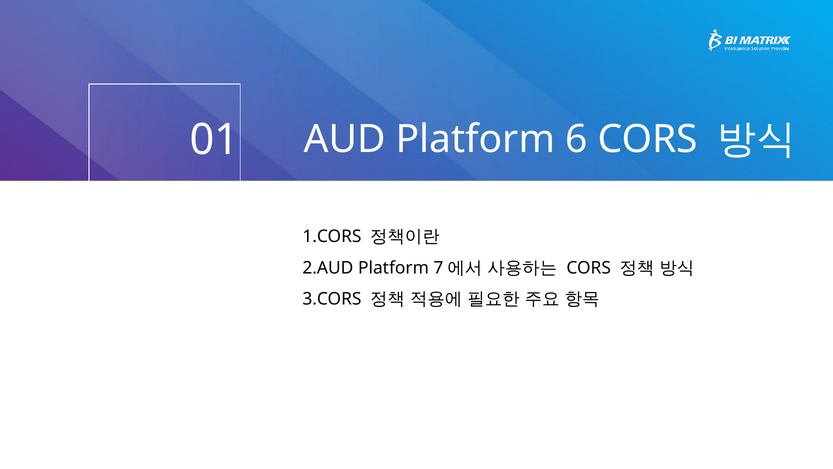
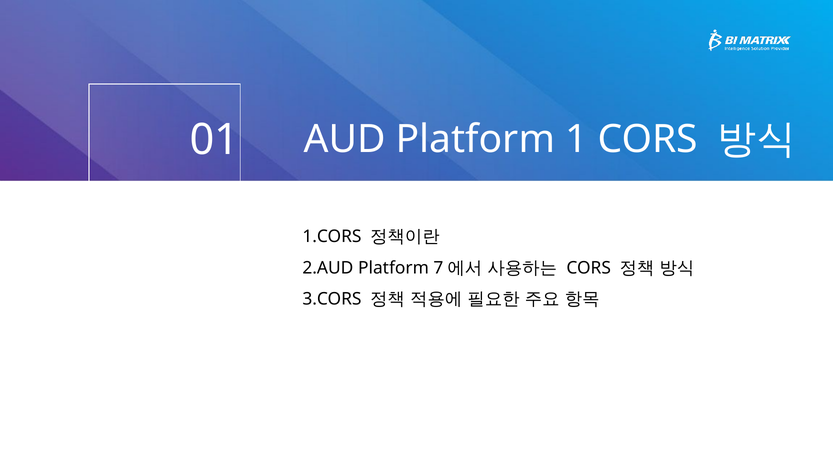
6: 6 -> 1
